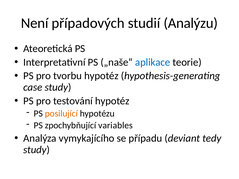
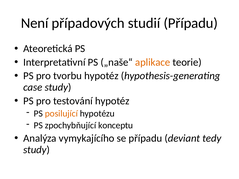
studií Analýzu: Analýzu -> Případu
aplikace colour: blue -> orange
variables: variables -> konceptu
